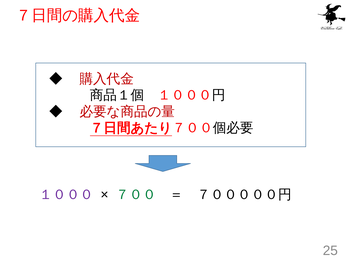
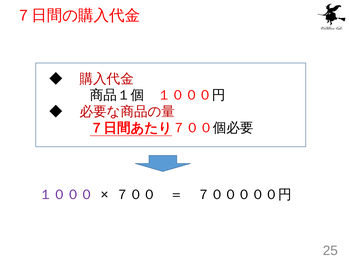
７００ colour: green -> black
